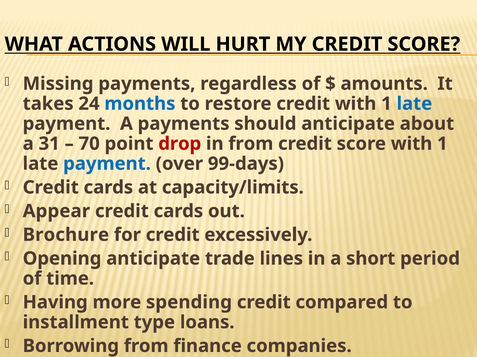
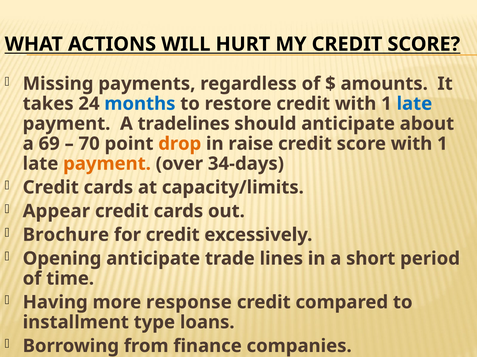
A payments: payments -> tradelines
31: 31 -> 69
drop colour: red -> orange
in from: from -> raise
payment at (107, 164) colour: blue -> orange
99-days: 99-days -> 34-days
spending: spending -> response
